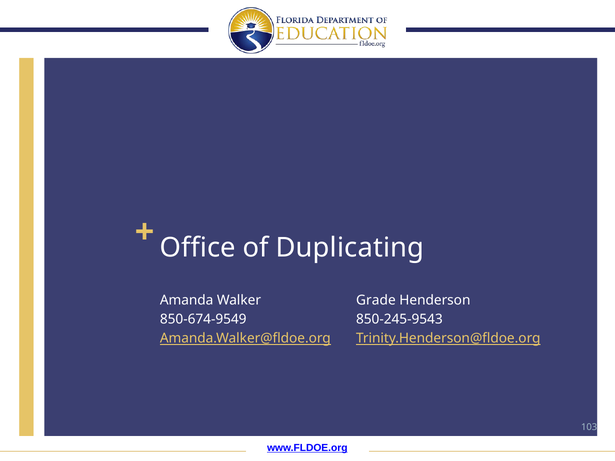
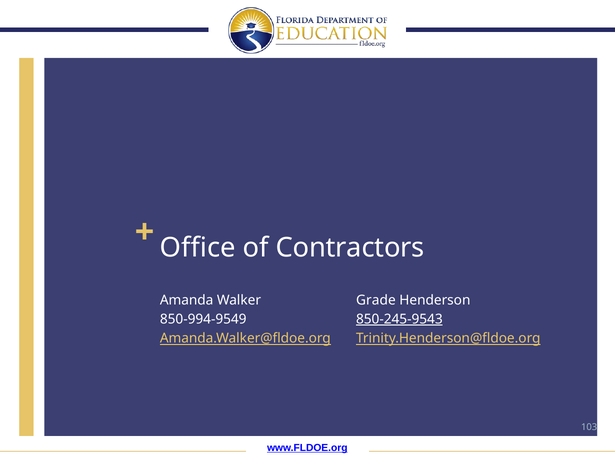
Duplicating: Duplicating -> Contractors
850-245-9543 underline: none -> present
850-674-9549: 850-674-9549 -> 850-994-9549
